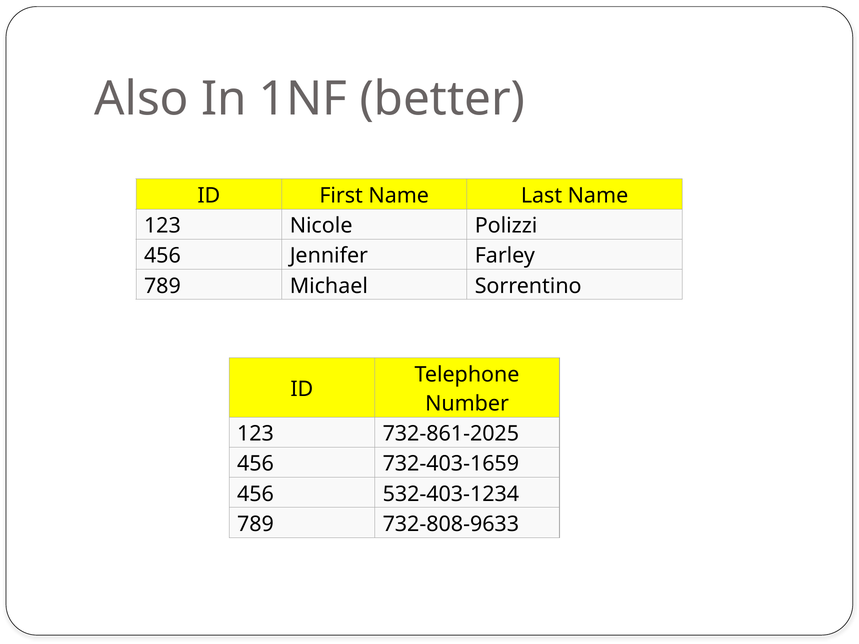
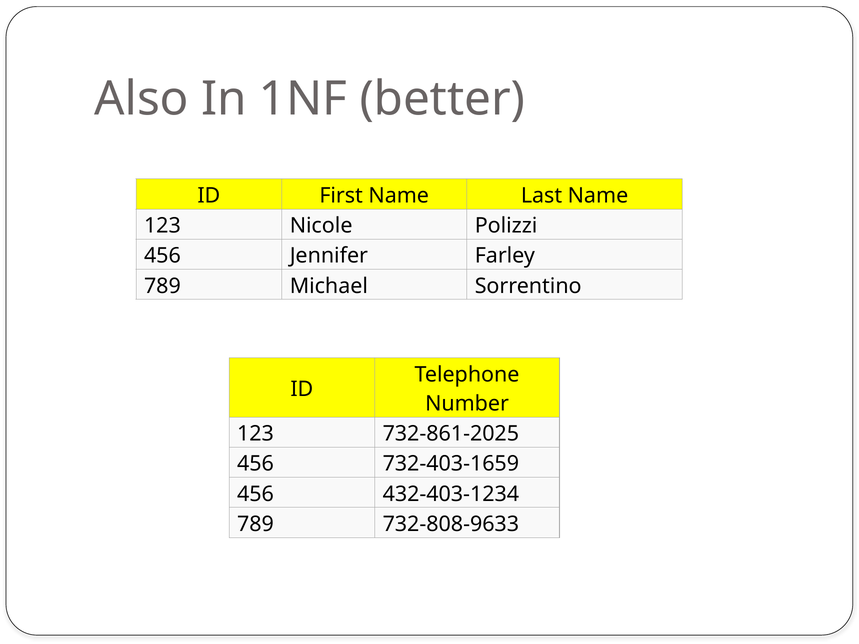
532-403-1234: 532-403-1234 -> 432-403-1234
